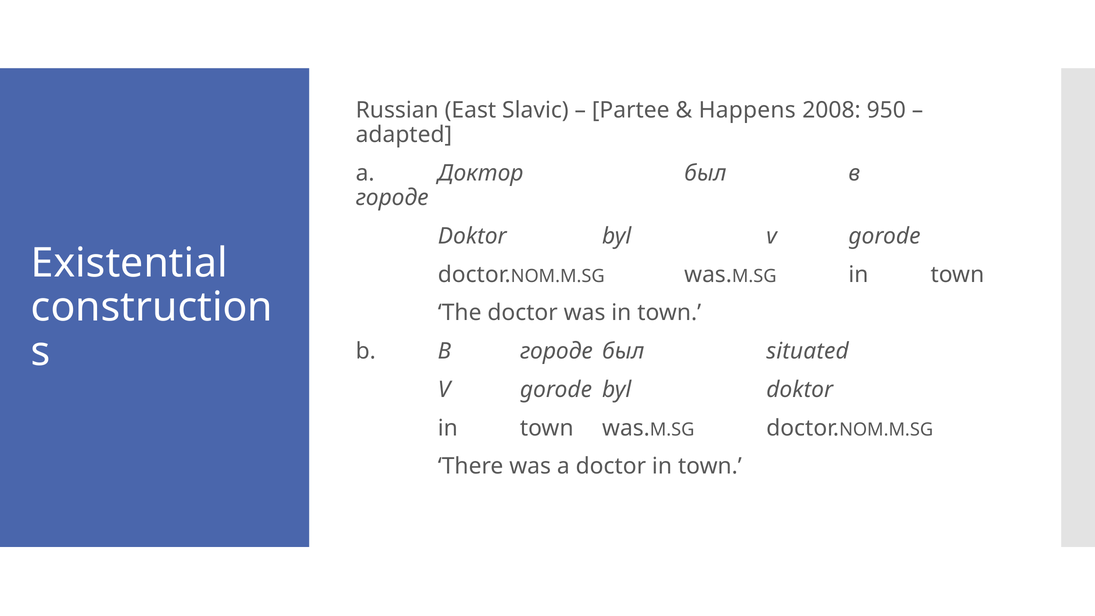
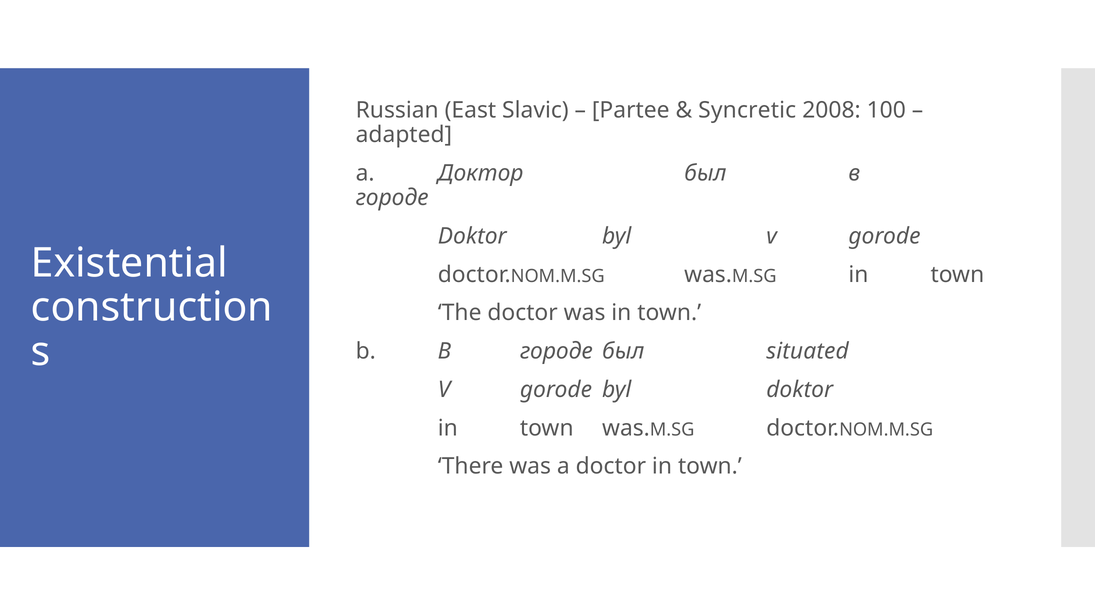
Happens: Happens -> Syncretic
950: 950 -> 100
